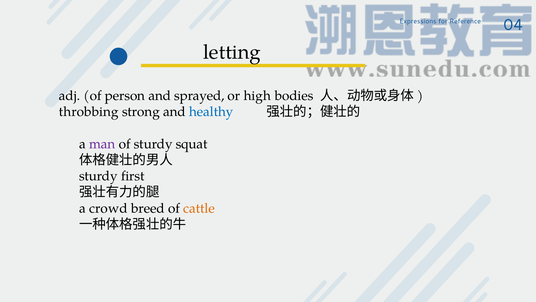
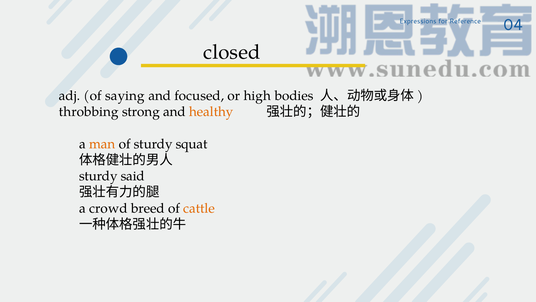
letting: letting -> closed
person: person -> saying
sprayed: sprayed -> focused
healthy colour: blue -> orange
man colour: purple -> orange
first: first -> said
